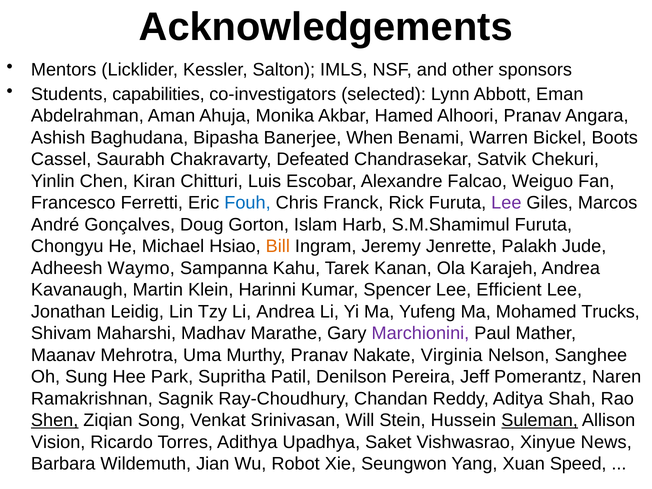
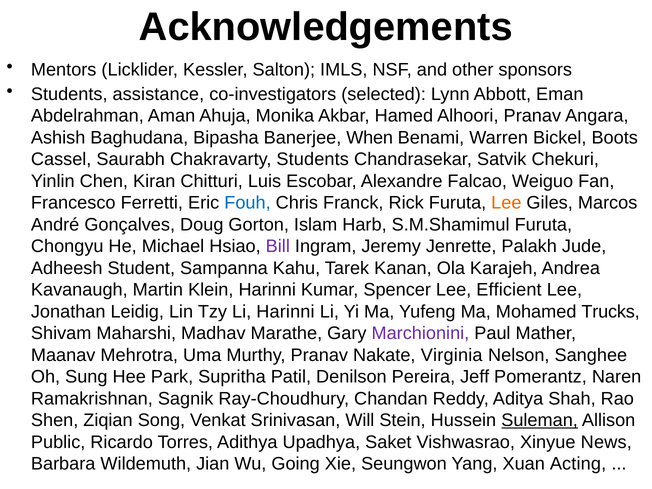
capabilities: capabilities -> assistance
Chakravarty Defeated: Defeated -> Students
Lee at (506, 203) colour: purple -> orange
Bill colour: orange -> purple
Waymo: Waymo -> Student
Li Andrea: Andrea -> Harinni
Shen underline: present -> none
Vision: Vision -> Public
Robot: Robot -> Going
Speed: Speed -> Acting
